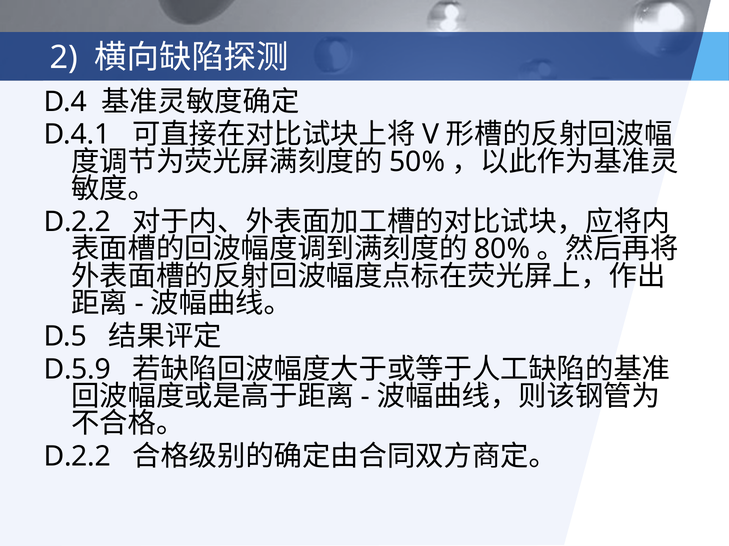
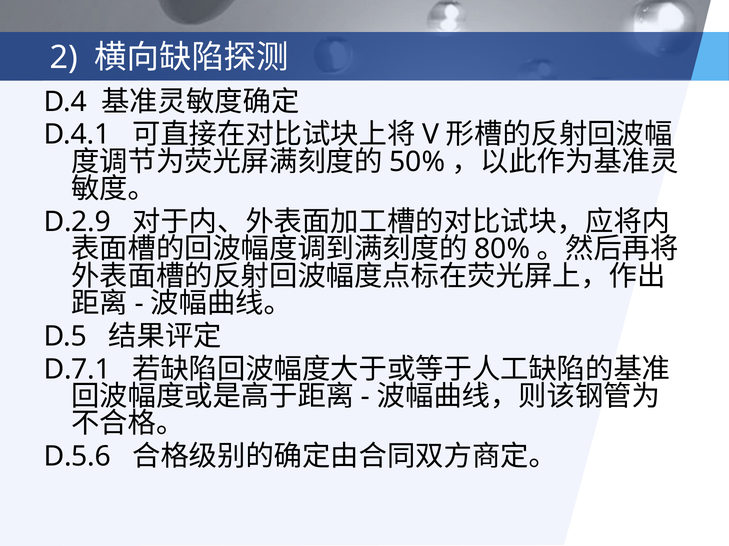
D.2.2 at (77, 222): D.2.2 -> D.2.9
D.5.9: D.5.9 -> D.7.1
D.2.2 at (77, 457): D.2.2 -> D.5.6
